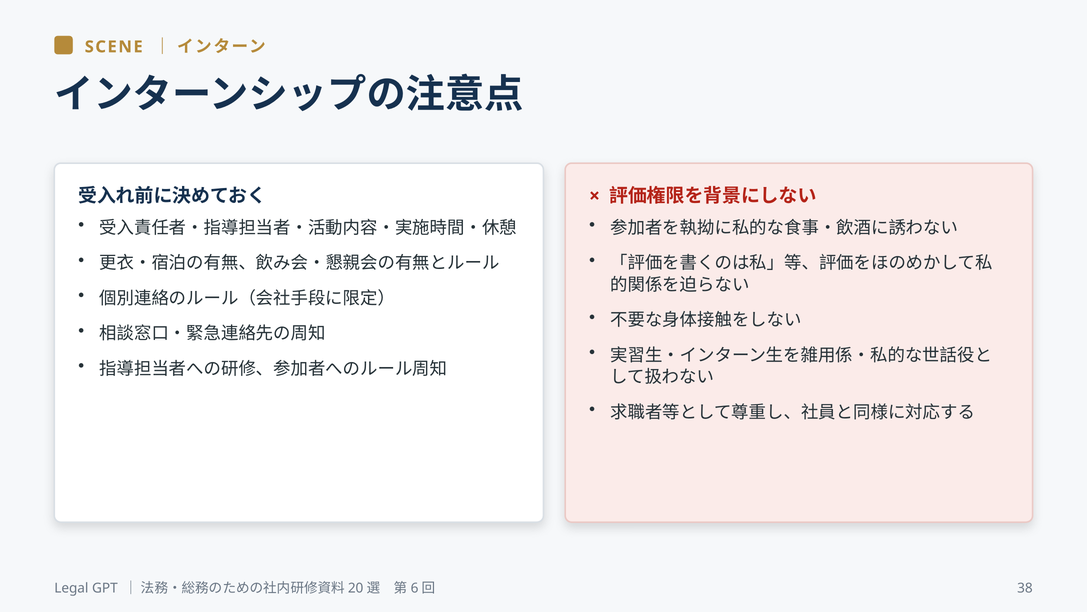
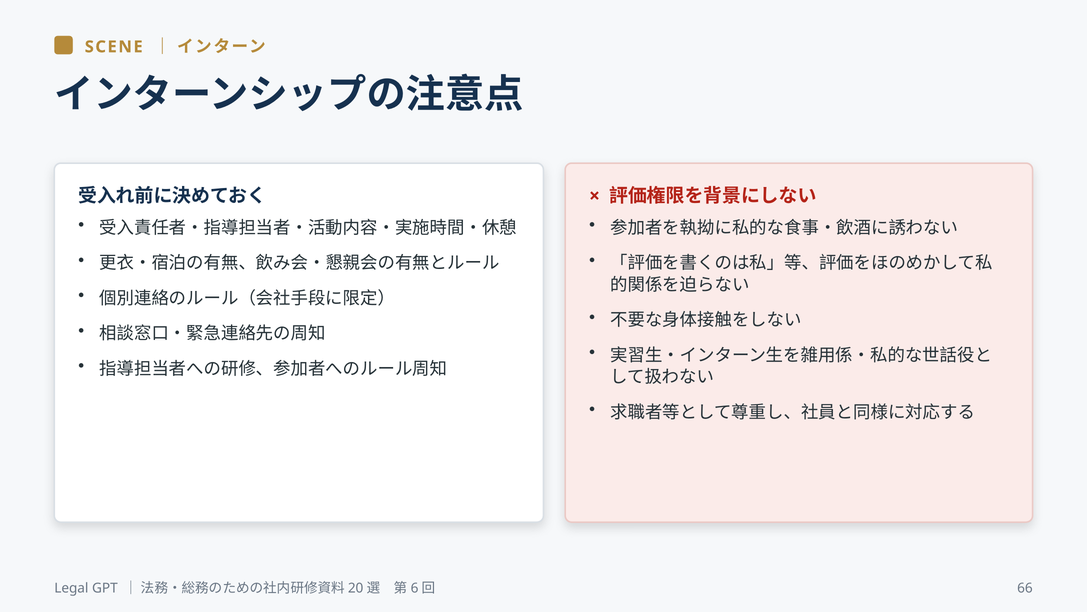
38: 38 -> 66
